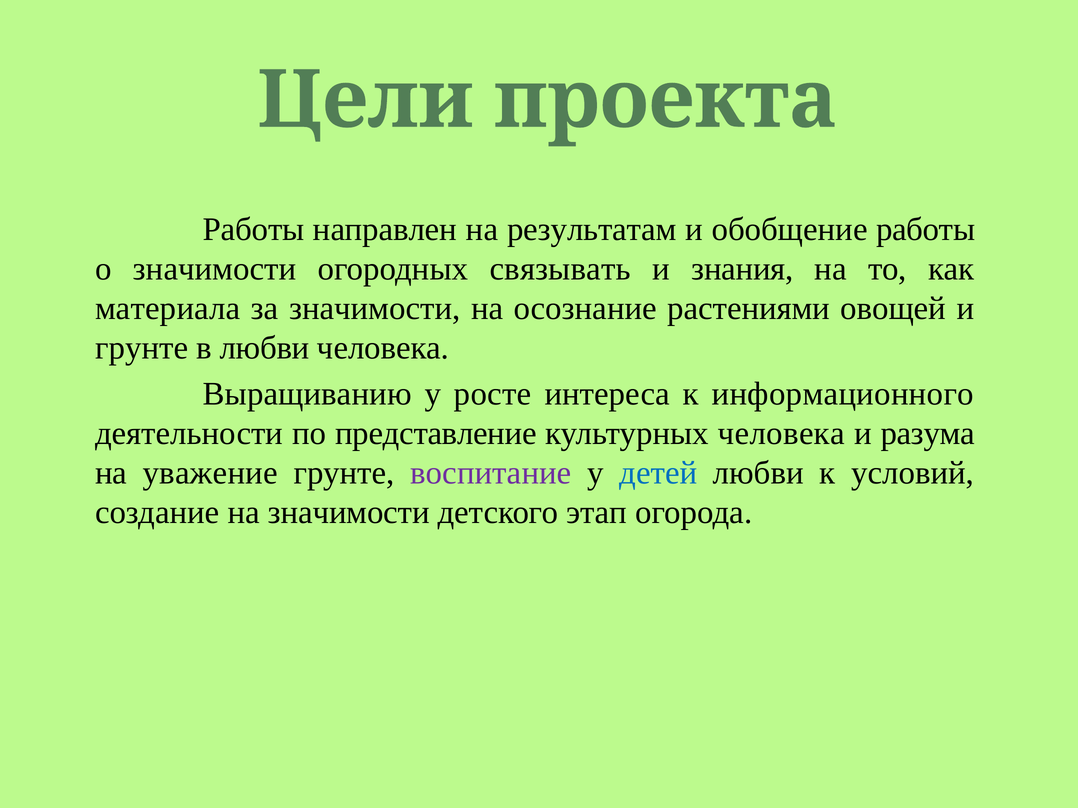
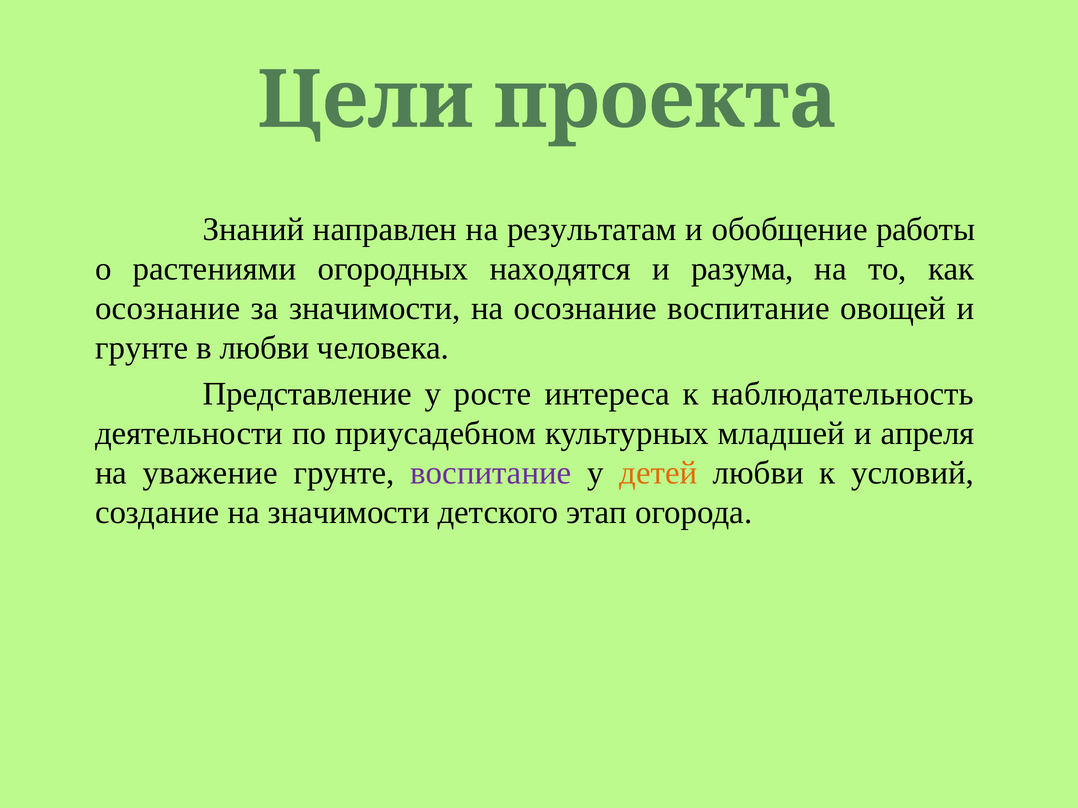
Работы at (254, 229): Работы -> Знаний
о значимости: значимости -> растениями
связывать: связывать -> находятся
знания: знания -> разума
материала at (168, 308): материала -> осознание
осознание растениями: растениями -> воспитание
Выращиванию: Выращиванию -> Представление
информационного: информационного -> наблюдательность
представление: представление -> приусадебном
культурных человека: человека -> младшей
разума: разума -> апреля
детей colour: blue -> orange
